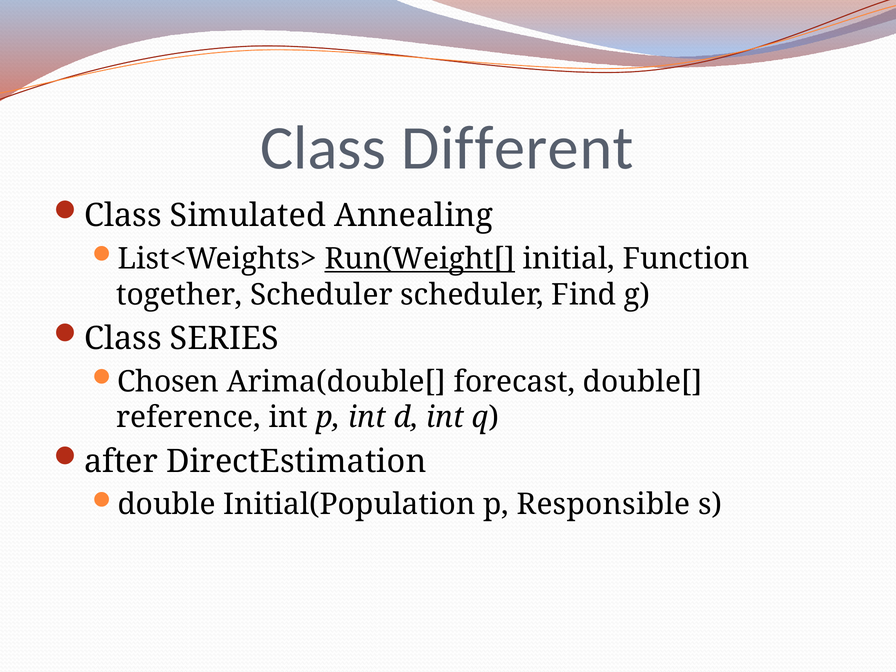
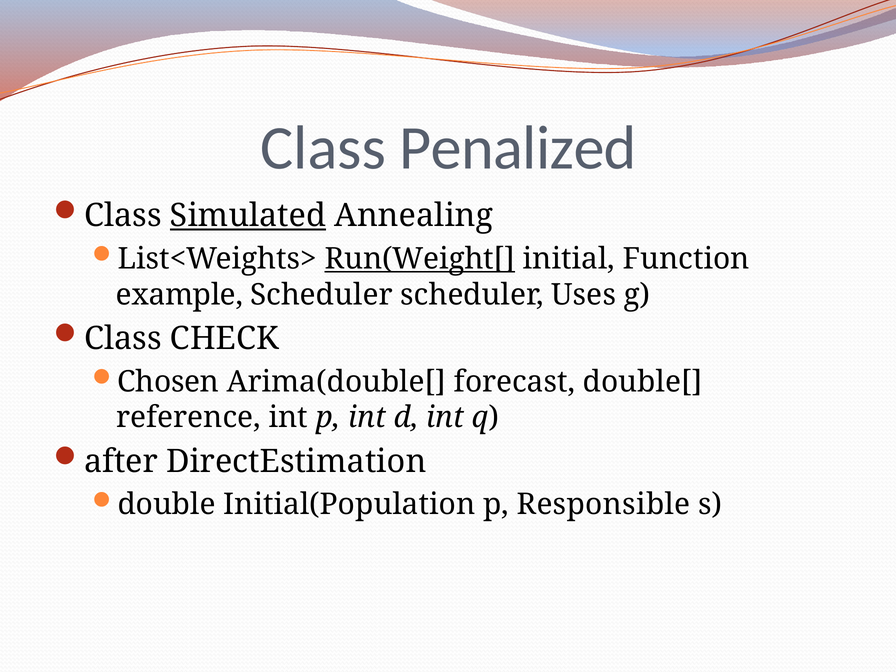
Different: Different -> Penalized
Simulated underline: none -> present
together: together -> example
Find: Find -> Uses
SERIES: SERIES -> CHECK
